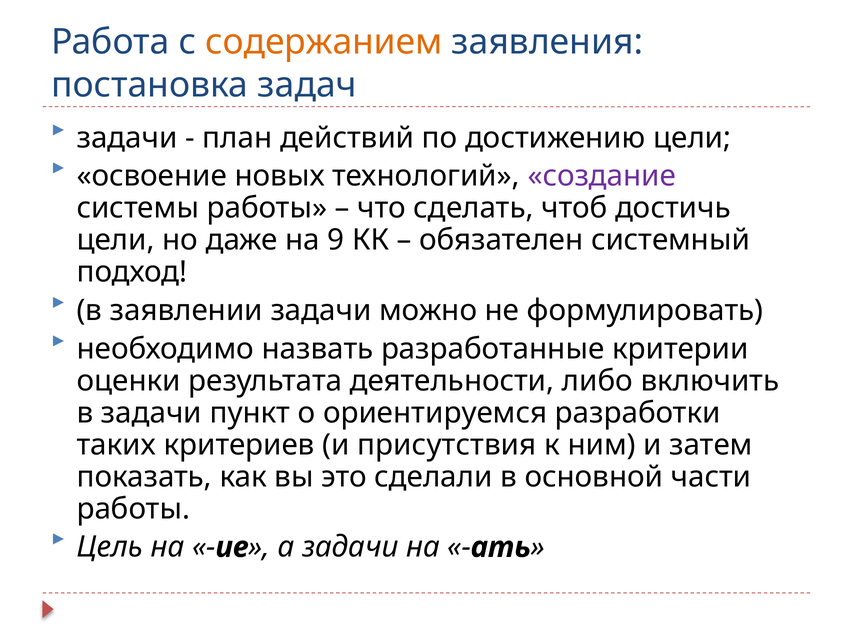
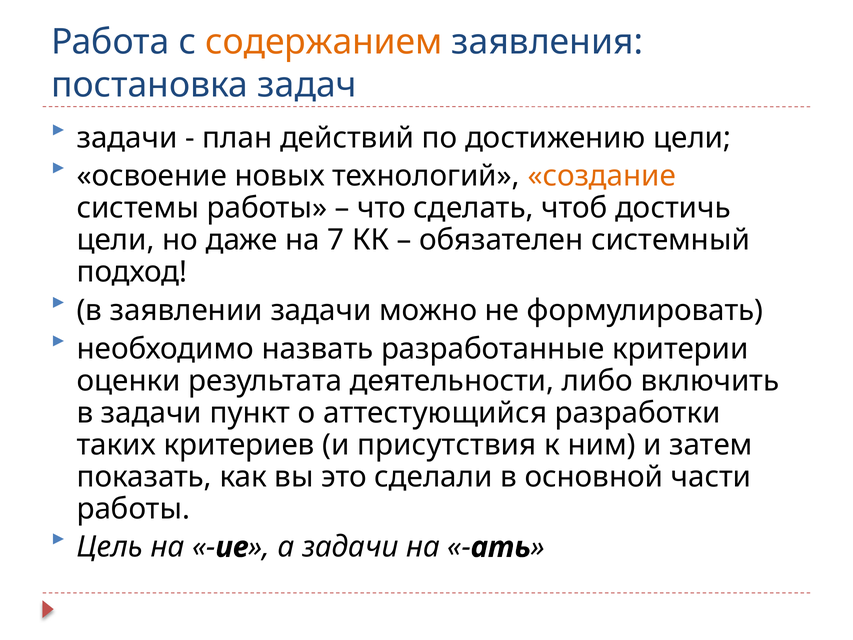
создание colour: purple -> orange
9: 9 -> 7
ориентируемся: ориентируемся -> аттестующийся
